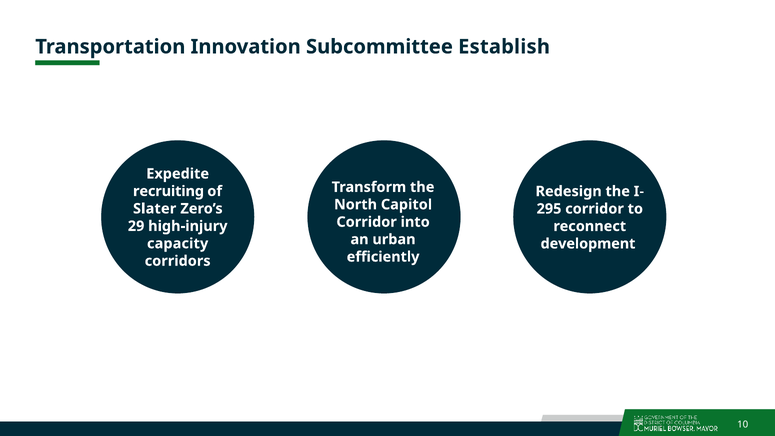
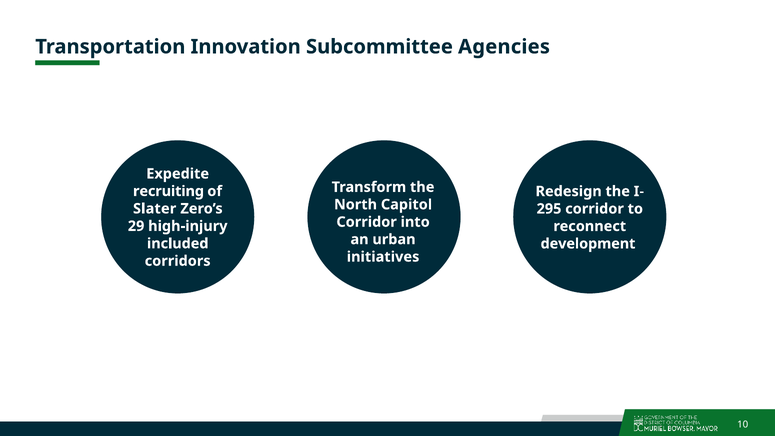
Establish: Establish -> Agencies
capacity: capacity -> included
efficiently: efficiently -> initiatives
